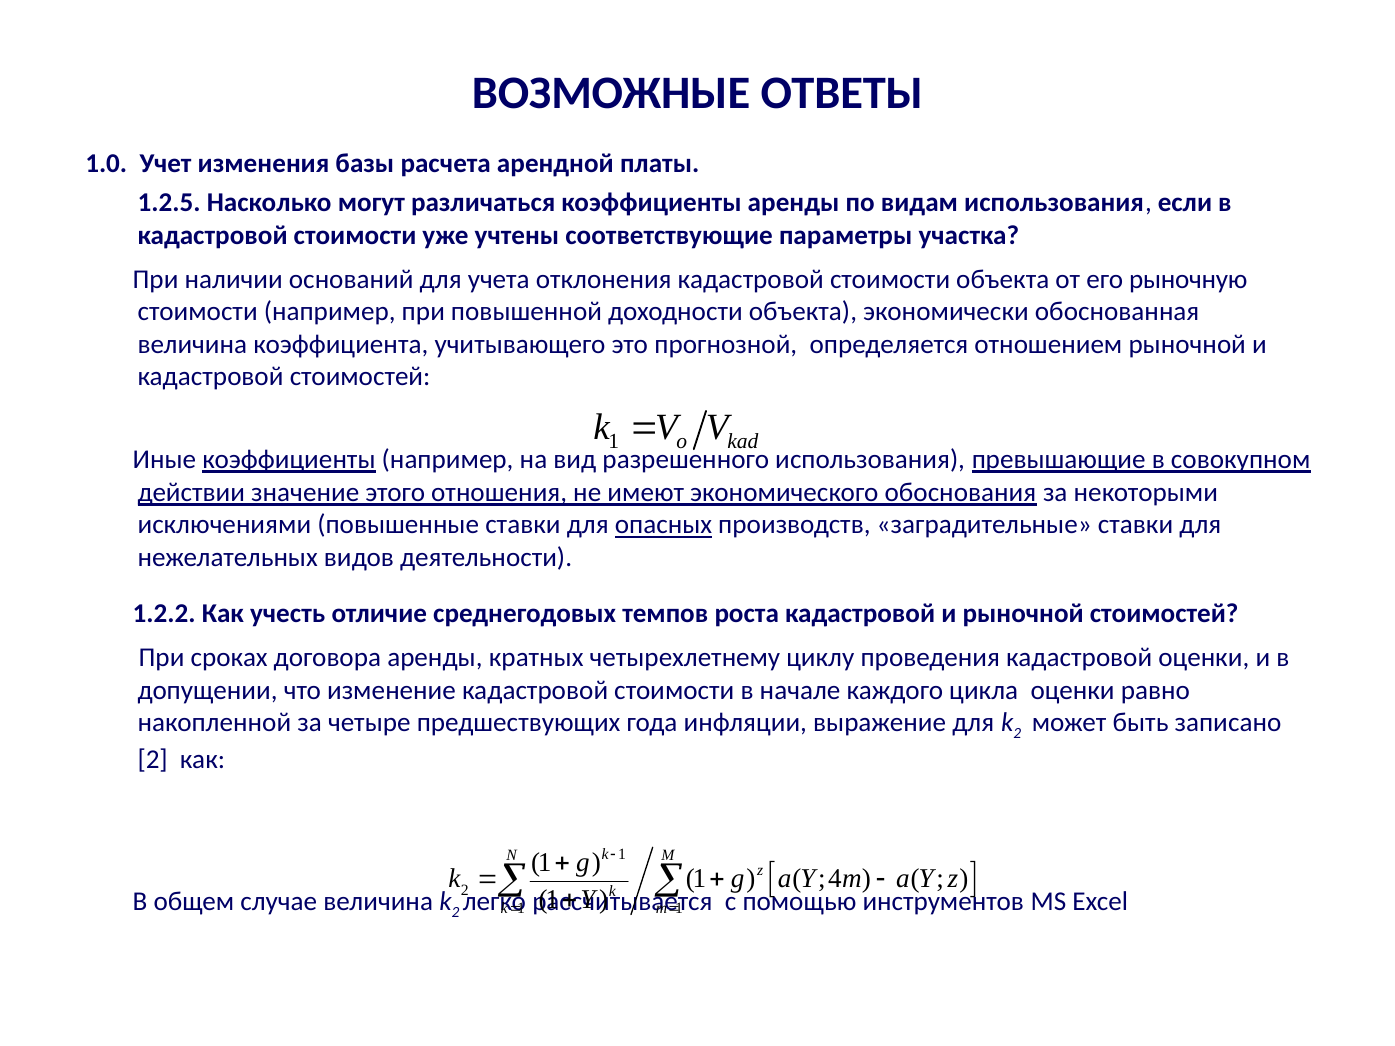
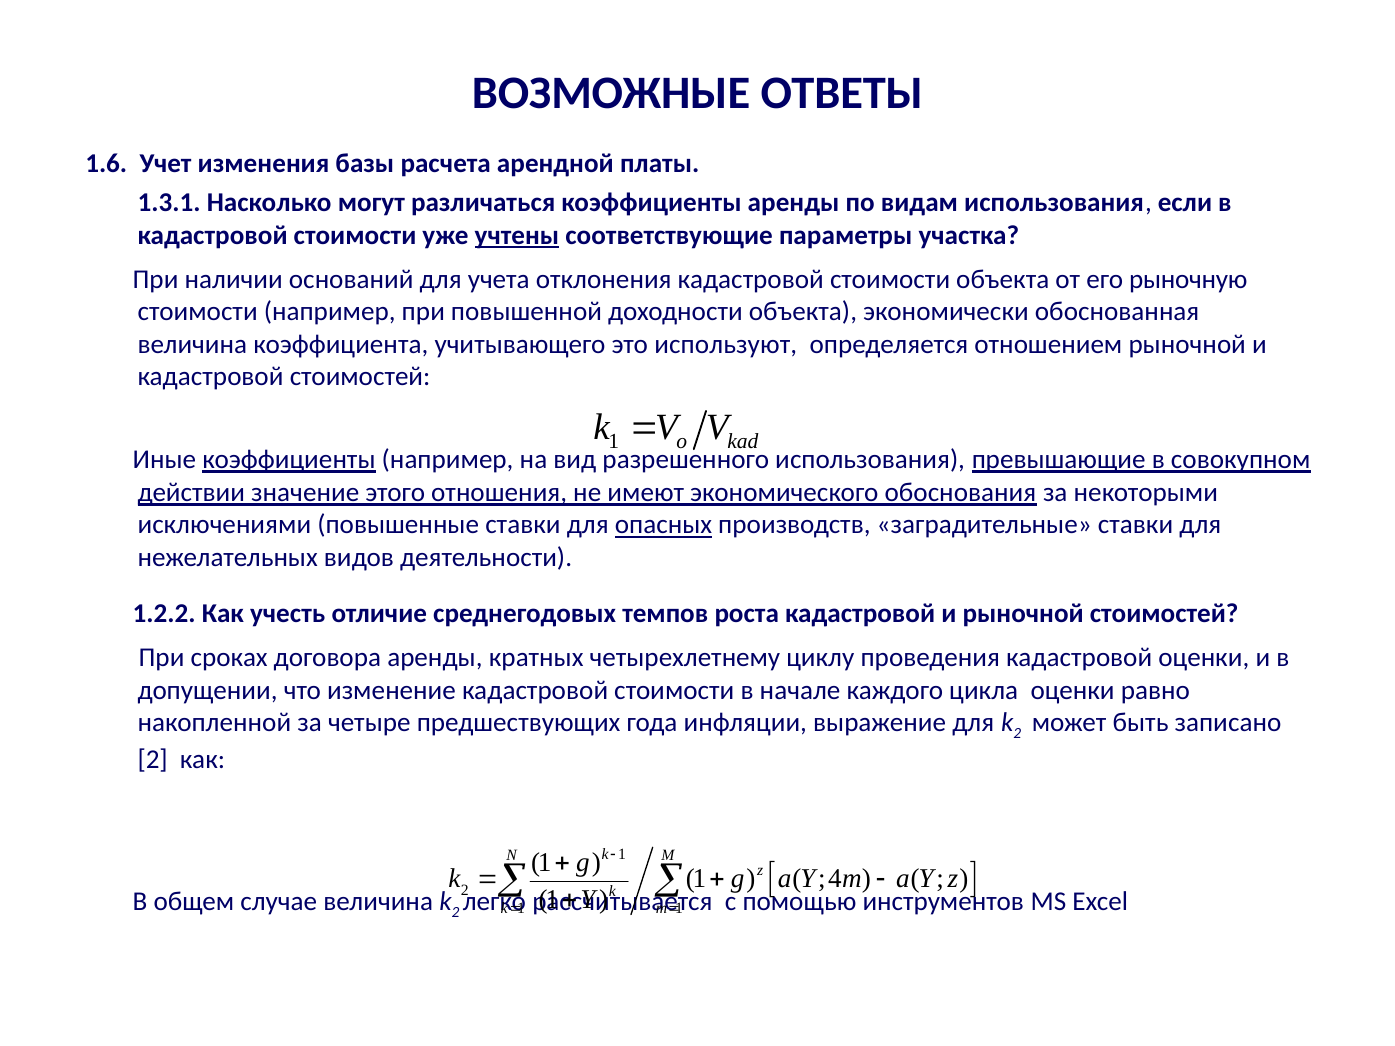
1.0: 1.0 -> 1.6
1.2.5: 1.2.5 -> 1.3.1
учтены underline: none -> present
прогнозной: прогнозной -> используют
